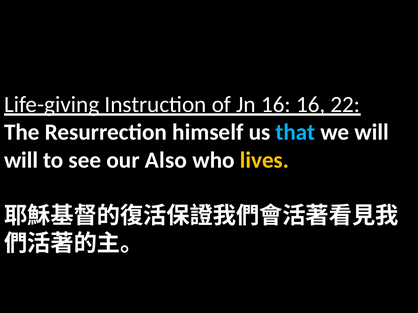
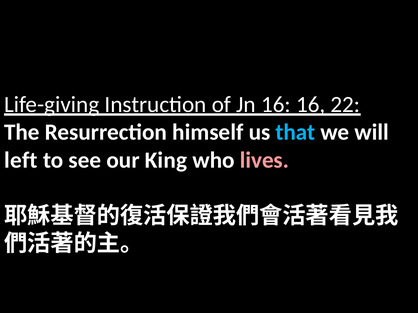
will at (21, 160): will -> left
Also: Also -> King
lives colour: yellow -> pink
